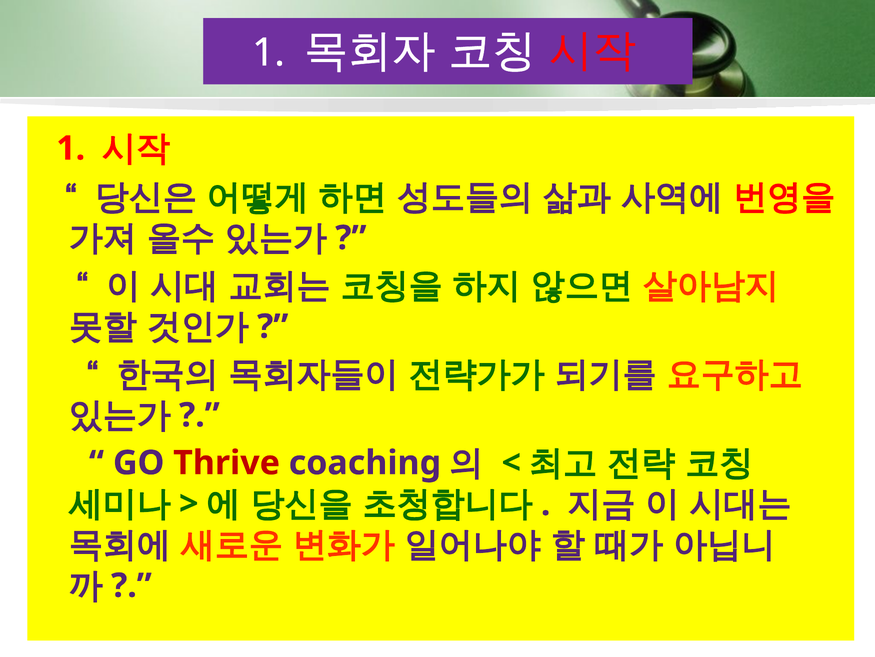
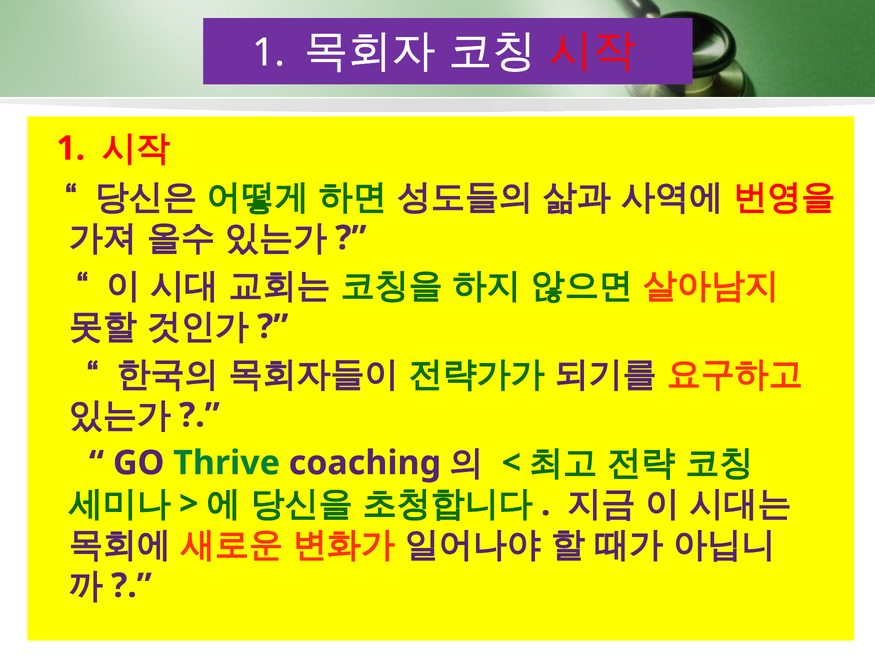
Thrive colour: red -> green
